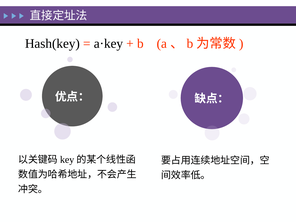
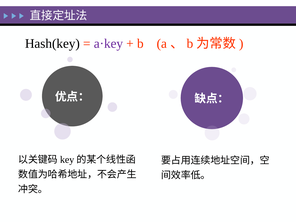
a·key colour: black -> purple
